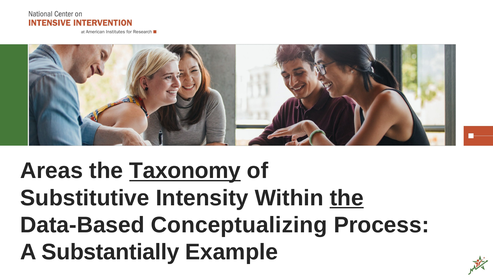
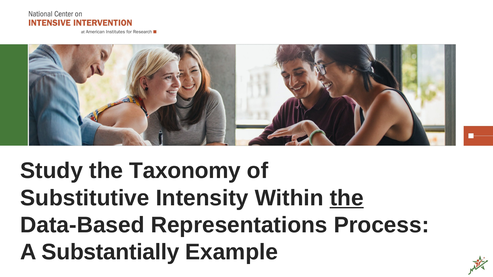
Areas: Areas -> Study
Taxonomy underline: present -> none
Conceptualizing: Conceptualizing -> Representations
